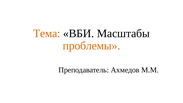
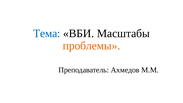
Тема colour: orange -> blue
